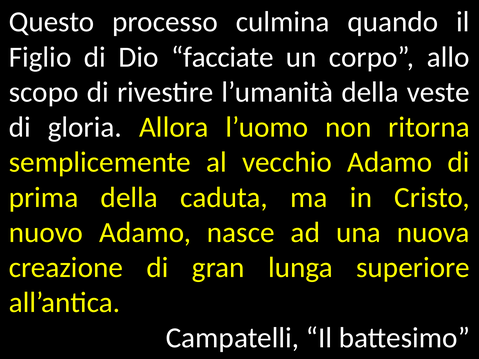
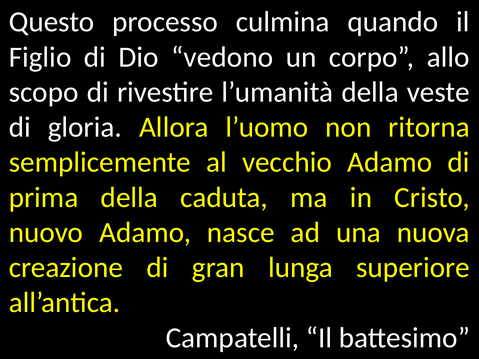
facciate: facciate -> vedono
